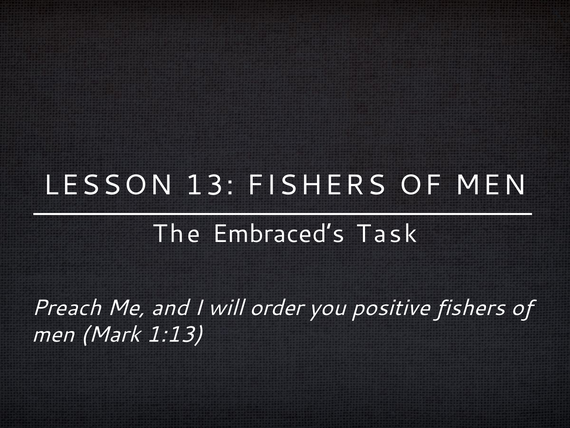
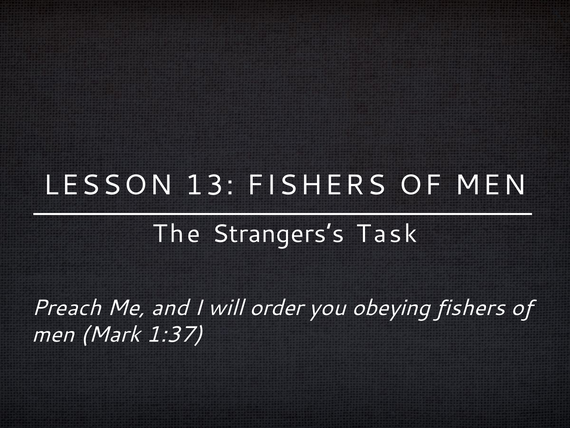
Embraced’s: Embraced’s -> Strangers’s
positive: positive -> obeying
1:13: 1:13 -> 1:37
